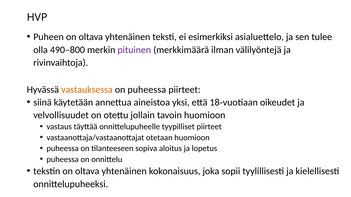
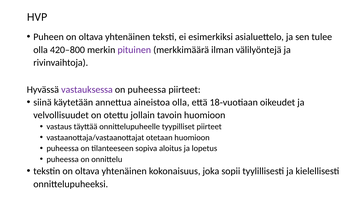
490–800: 490–800 -> 420–800
vastauksessa colour: orange -> purple
aineistoa yksi: yksi -> olla
